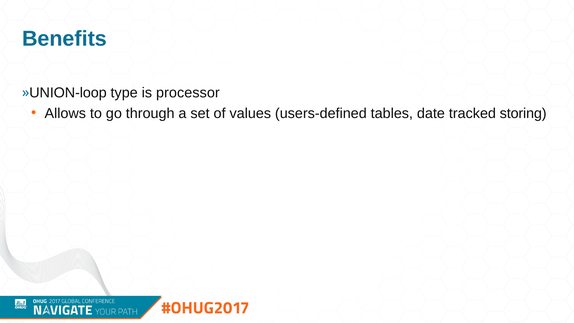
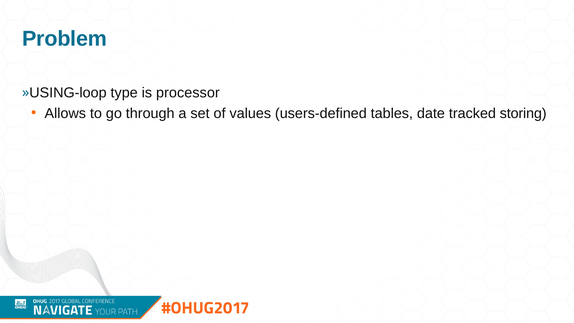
Benefits: Benefits -> Problem
UNION-loop: UNION-loop -> USING-loop
